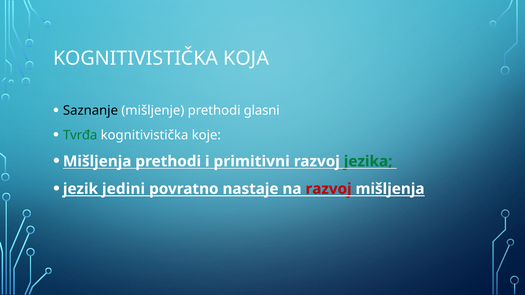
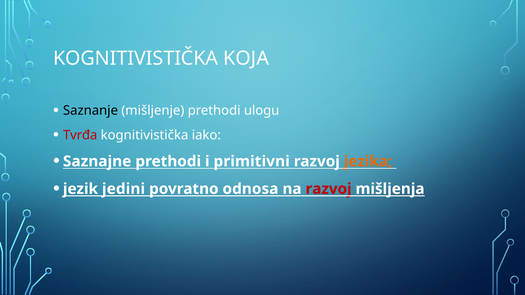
glasni: glasni -> ulogu
Tvrđa colour: green -> red
koje: koje -> iako
Mišljenja at (97, 162): Mišljenja -> Saznajne
jezika colour: green -> orange
nastaje: nastaje -> odnosa
